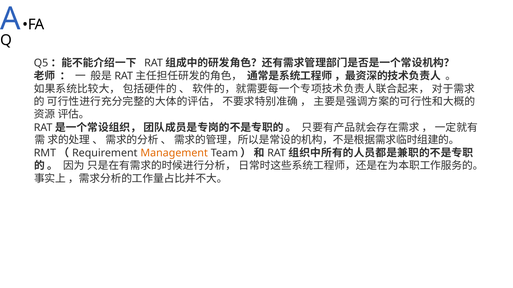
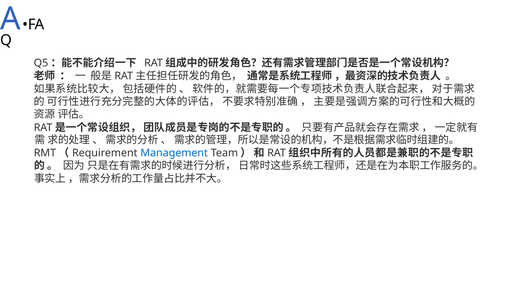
Management colour: orange -> blue
